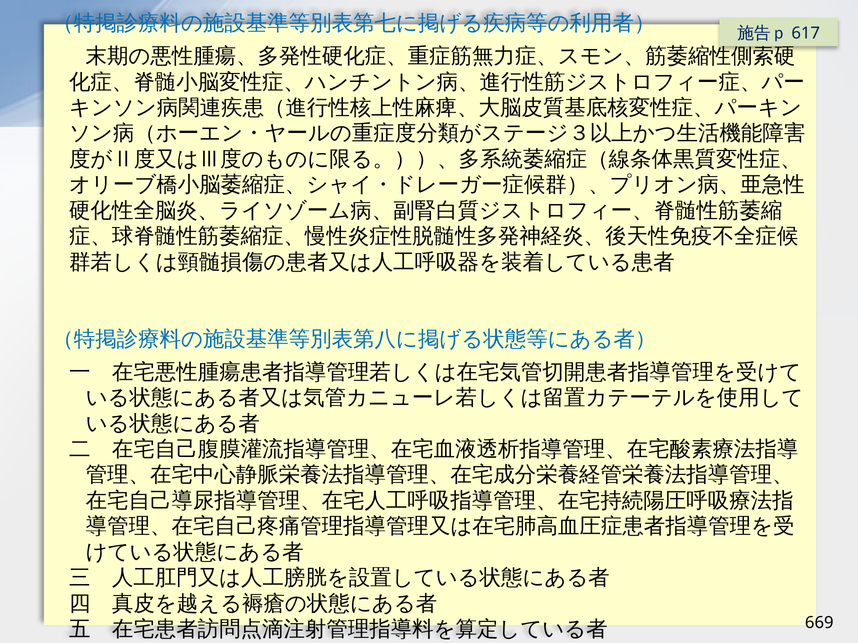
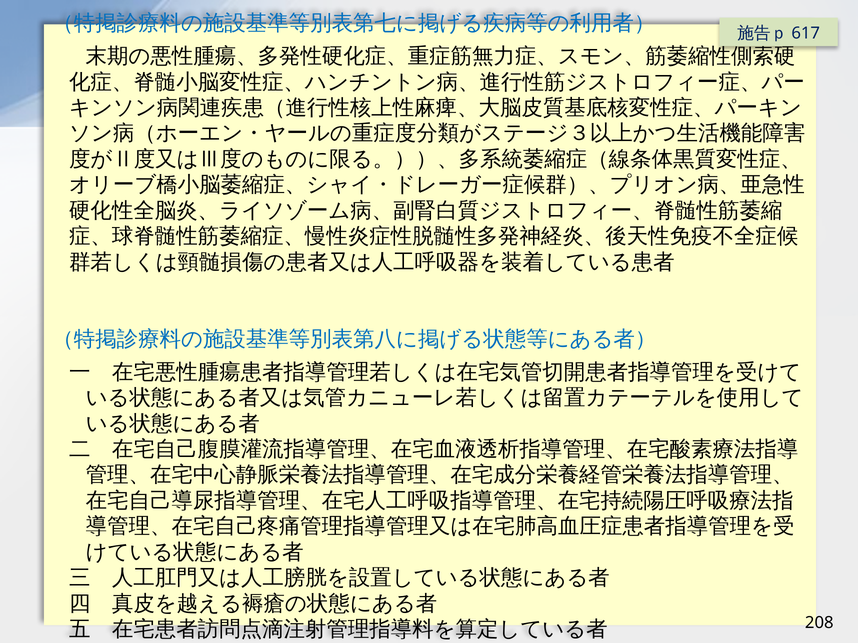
669: 669 -> 208
